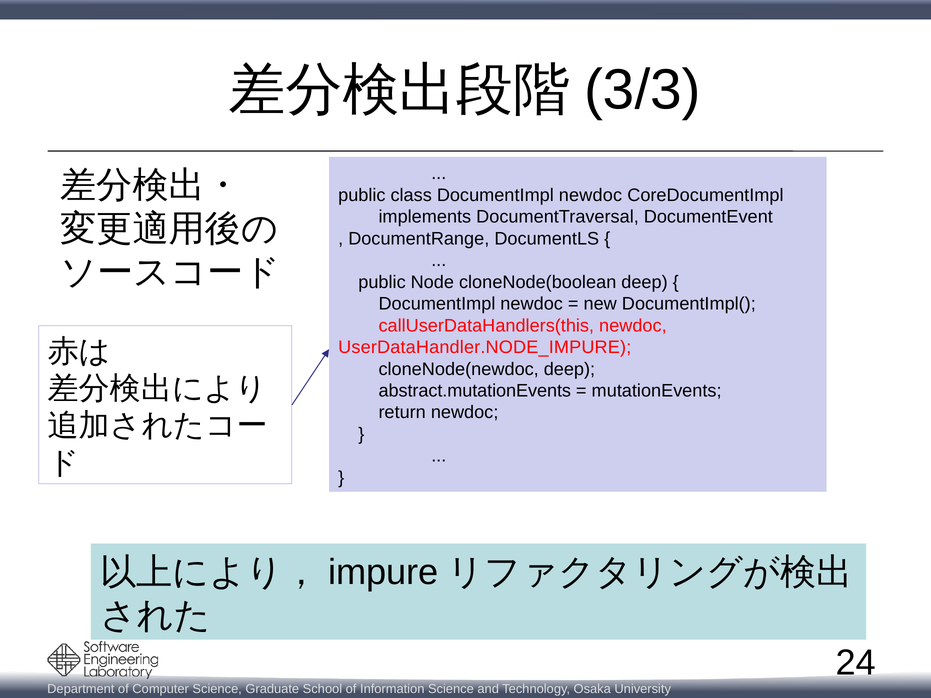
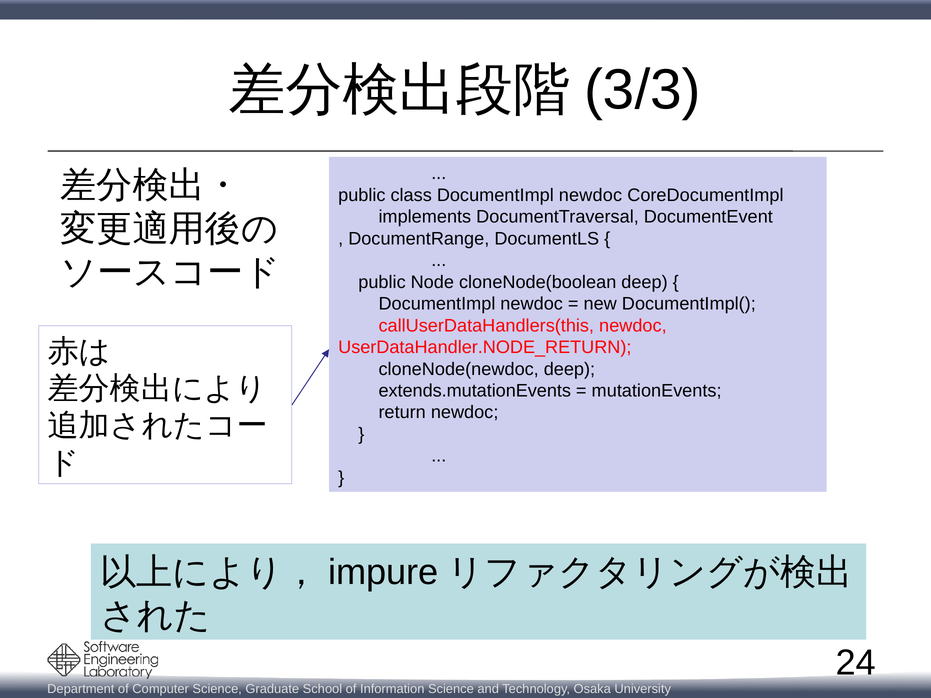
UserDataHandler.NODE_IMPURE: UserDataHandler.NODE_IMPURE -> UserDataHandler.NODE_RETURN
abstract.mutationEvents: abstract.mutationEvents -> extends.mutationEvents
